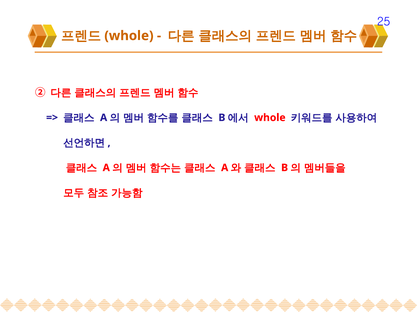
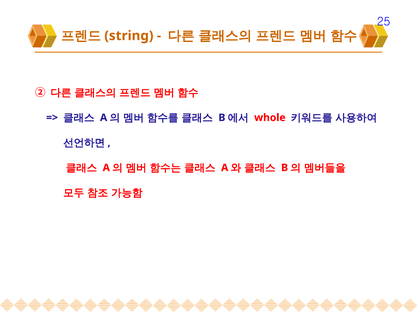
whole at (129, 36): whole -> string
